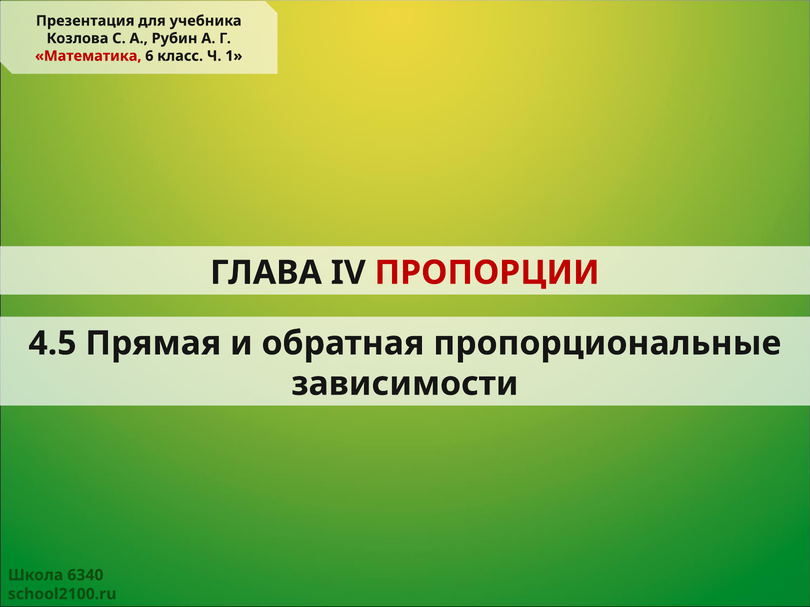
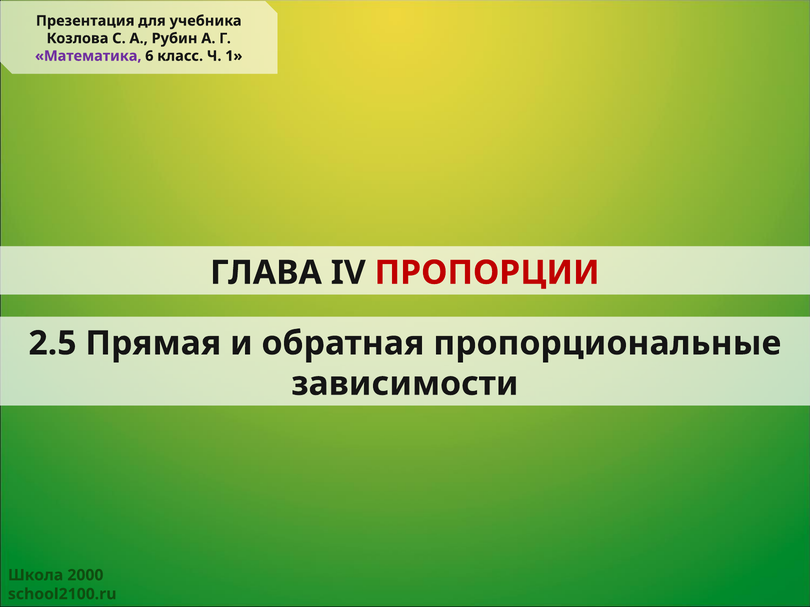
Математика colour: red -> purple
4.5: 4.5 -> 2.5
6340: 6340 -> 2000
